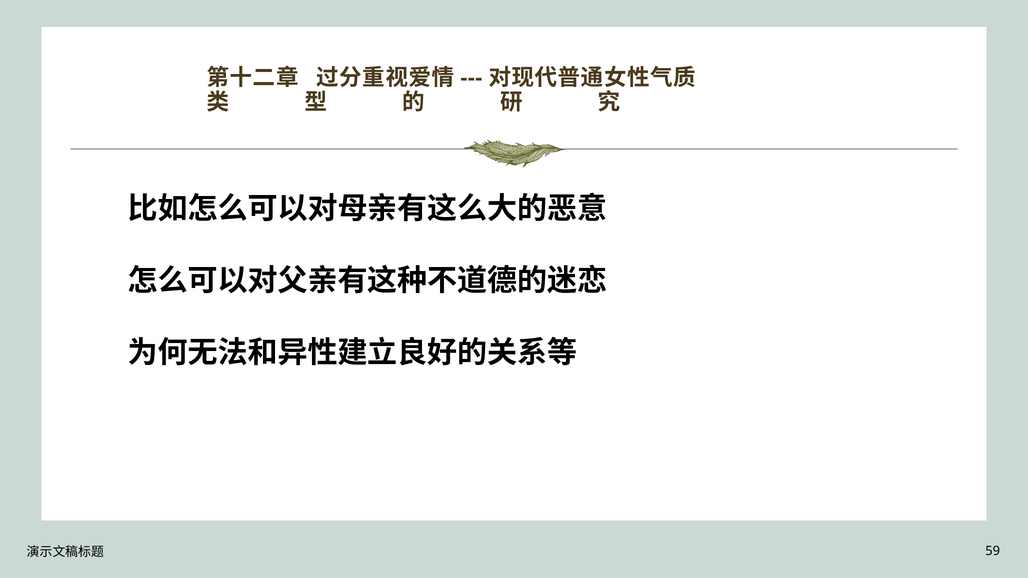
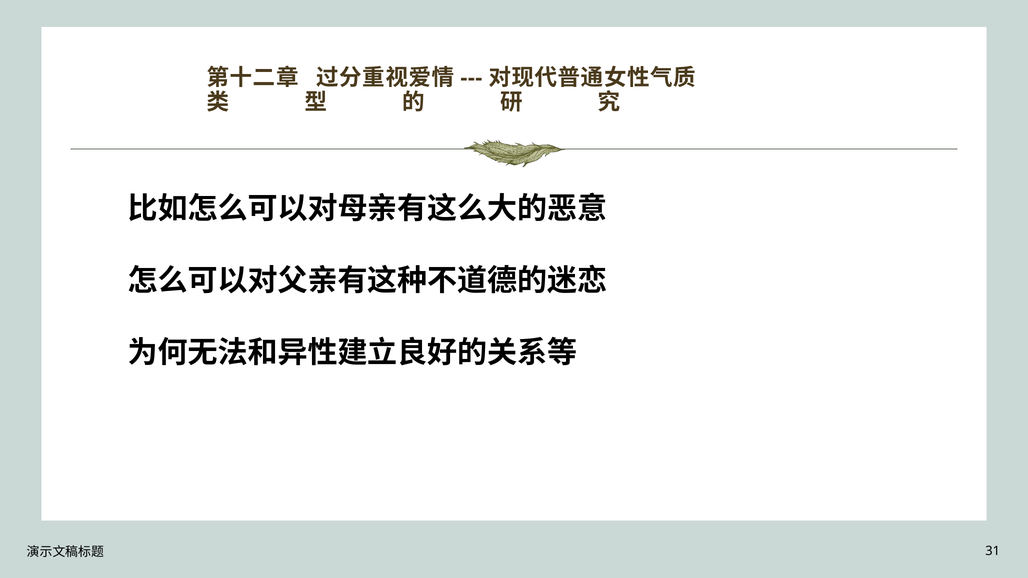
59: 59 -> 31
